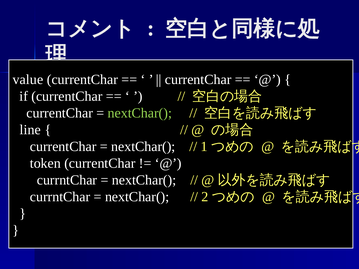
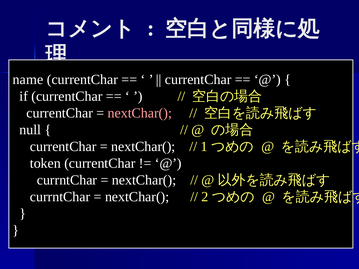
value: value -> name
nextChar( at (140, 113) colour: light green -> pink
line: line -> null
